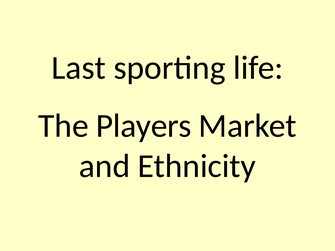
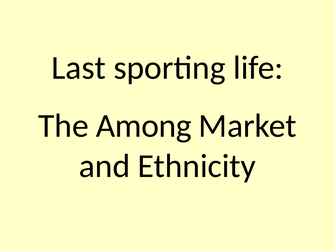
Players: Players -> Among
